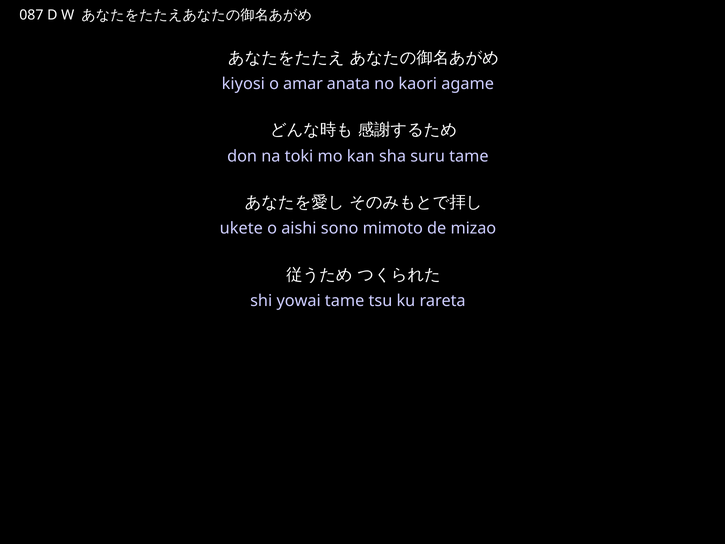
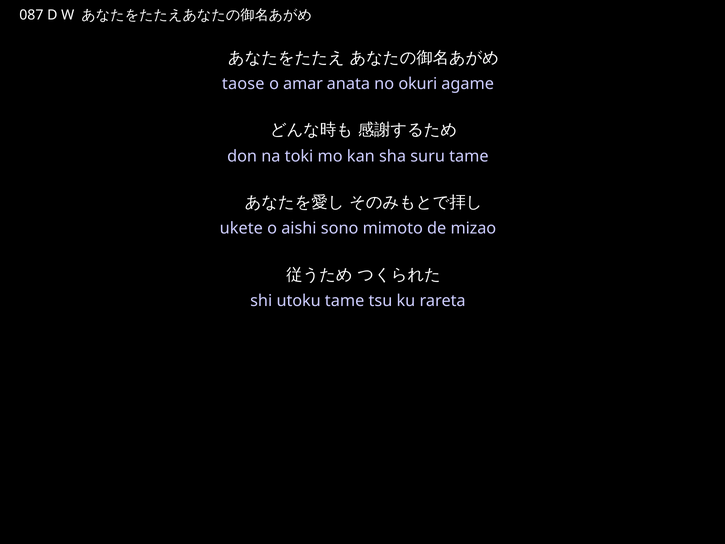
kiyosi: kiyosi -> taose
kaori: kaori -> okuri
yowai: yowai -> utoku
